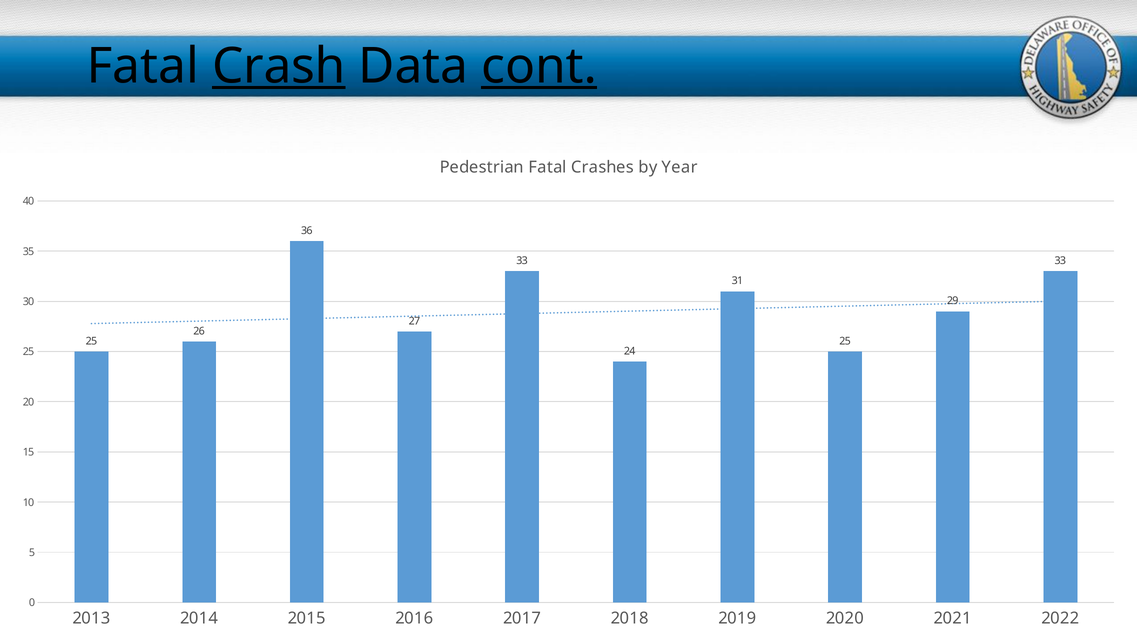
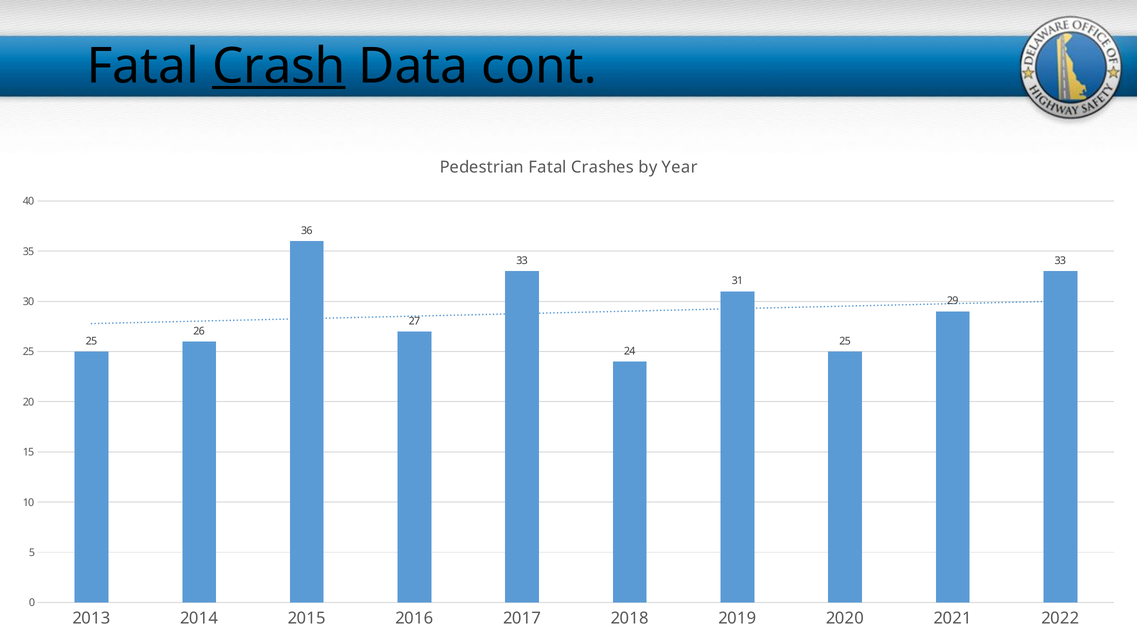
cont underline: present -> none
